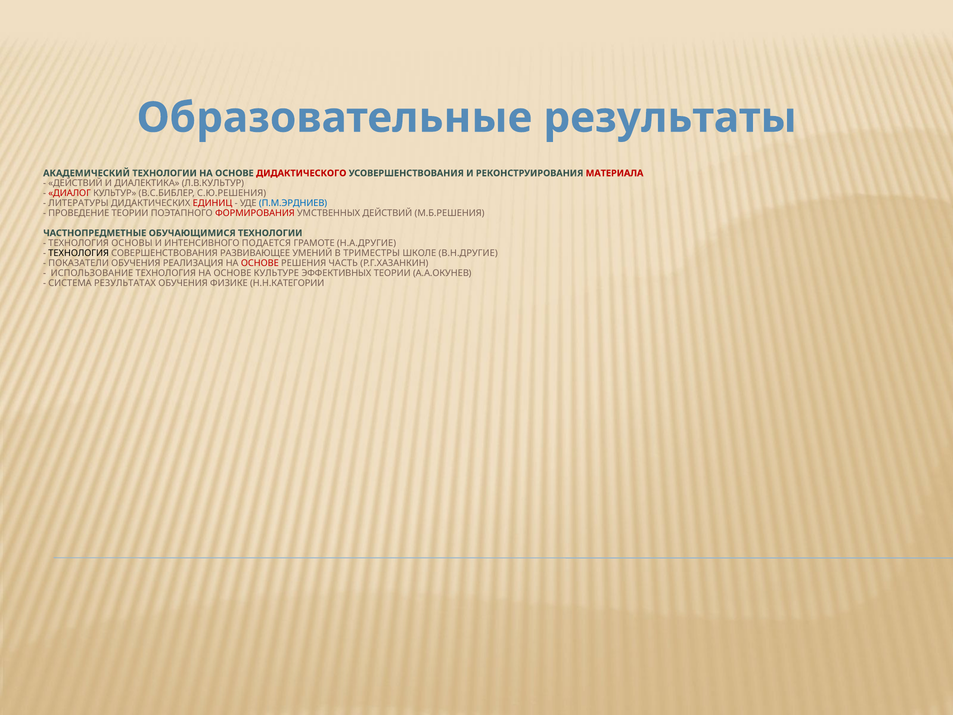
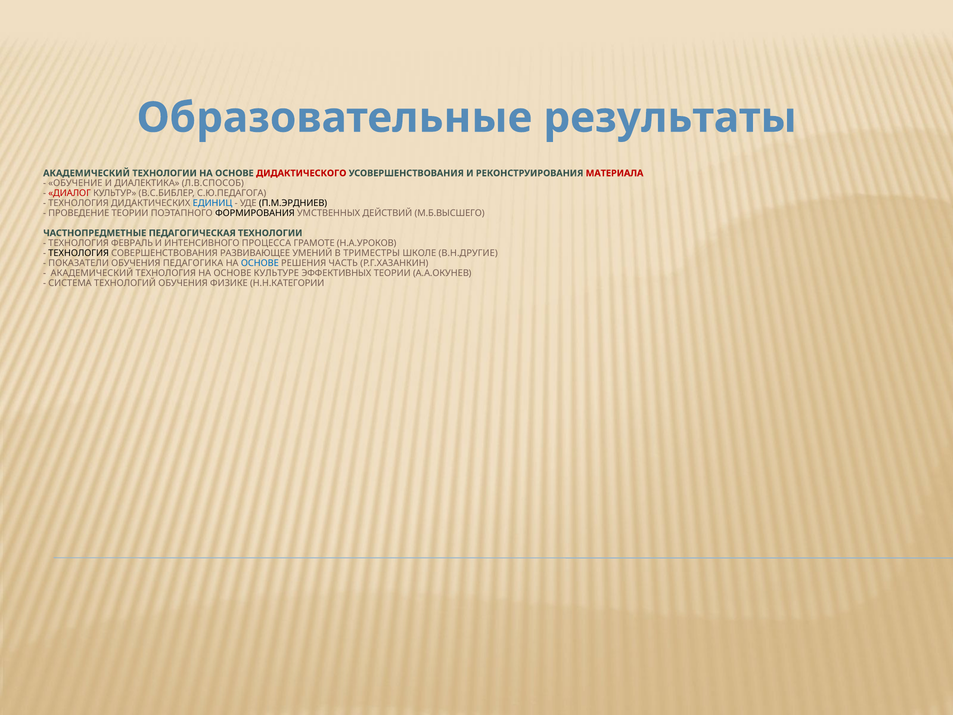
ДЕЙСТВИЙ at (75, 183): ДЕЙСТВИЙ -> ОБУЧЕНИЕ
Л.В.КУЛЬТУР: Л.В.КУЛЬТУР -> Л.В.СПОСОБ
С.Ю.РЕШЕНИЯ: С.Ю.РЕШЕНИЯ -> С.Ю.ПЕДАГОГА
ЛИТЕРАТУРЫ at (78, 203): ЛИТЕРАТУРЫ -> ТЕХНОЛОГИЯ
ЕДИНИЦ colour: red -> blue
П.М.ЭРДНИЕВ colour: blue -> black
ФОРМИРОВАНИЯ colour: red -> black
М.Б.РЕШЕНИЯ: М.Б.РЕШЕНИЯ -> М.Б.ВЫСШЕГО
ОБУЧАЮЩИМИСЯ: ОБУЧАЮЩИМИСЯ -> ПЕДАГОГИЧЕСКАЯ
ОСНОВЫ: ОСНОВЫ -> ФЕВРАЛЬ
ПОДАЕТСЯ: ПОДАЕТСЯ -> ПРОЦЕССА
Н.А.ДРУГИЕ: Н.А.ДРУГИЕ -> Н.А.УРОКОВ
РЕАЛИЗАЦИЯ: РЕАЛИЗАЦИЯ -> ПЕДАГОГИКА
ОСНОВЕ at (260, 263) colour: red -> blue
ИСПОЛЬЗОВАНИЕ at (92, 273): ИСПОЛЬЗОВАНИЕ -> АКАДЕМИЧЕСКИЙ
РЕЗУЛЬТАТАХ: РЕЗУЛЬТАТАХ -> ТЕХНОЛОГИЙ
